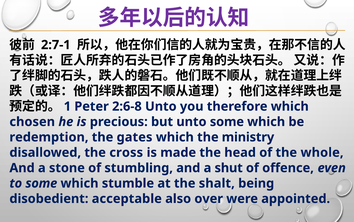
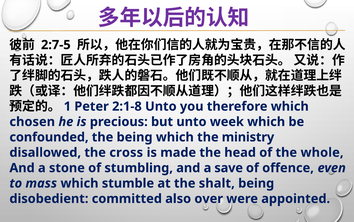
2:7-1: 2:7-1 -> 2:7-5
2:6-8: 2:6-8 -> 2:1-8
unto some: some -> week
redemption: redemption -> confounded
the gates: gates -> being
shut: shut -> save
to some: some -> mass
acceptable: acceptable -> committed
